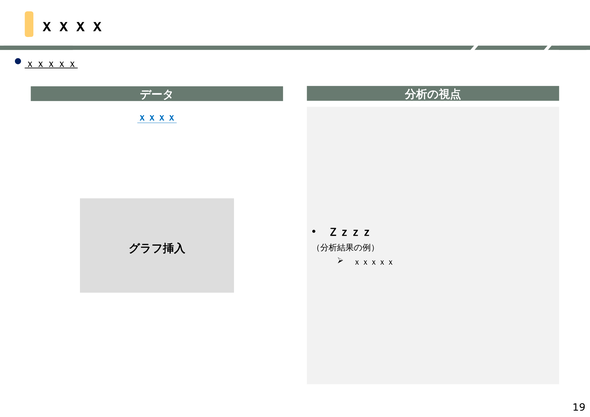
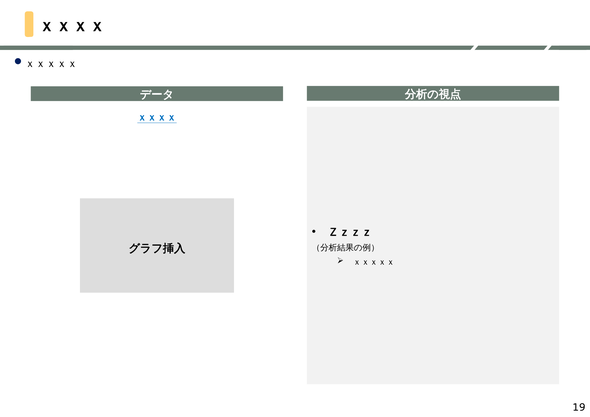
ｘｘｘｘｘ at (51, 64) underline: present -> none
